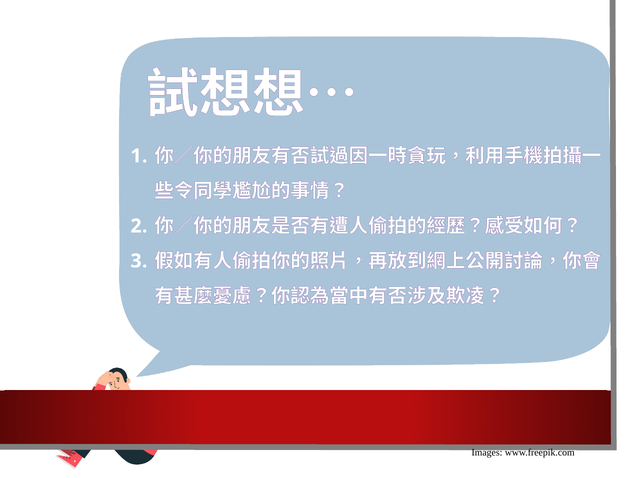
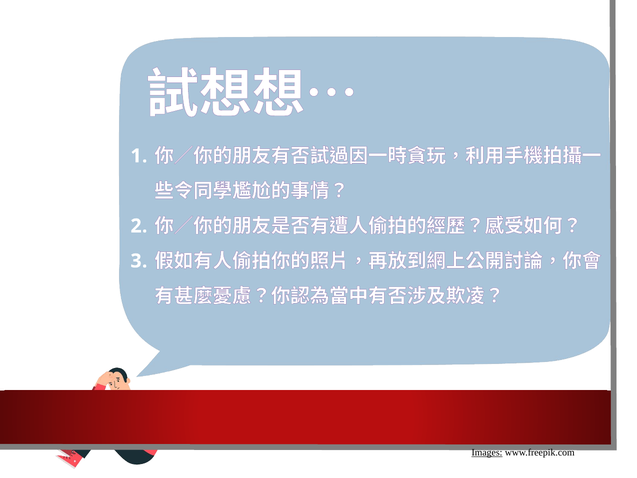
Images underline: none -> present
